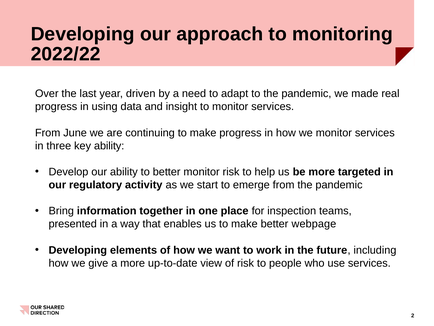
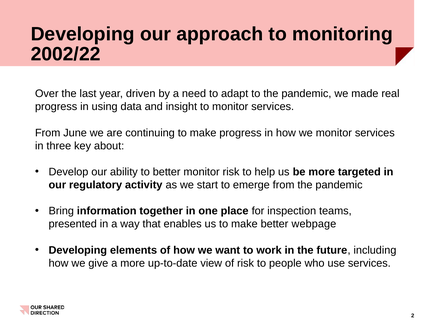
2022/22: 2022/22 -> 2002/22
key ability: ability -> about
